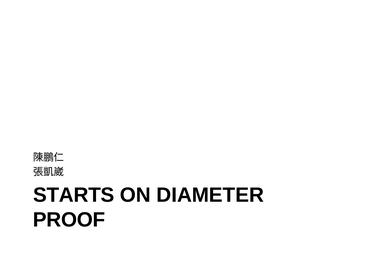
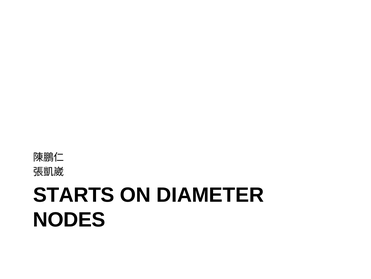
PROOF: PROOF -> NODES
